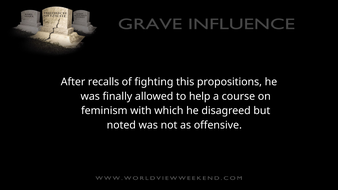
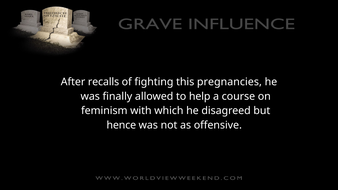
propositions: propositions -> pregnancies
noted: noted -> hence
